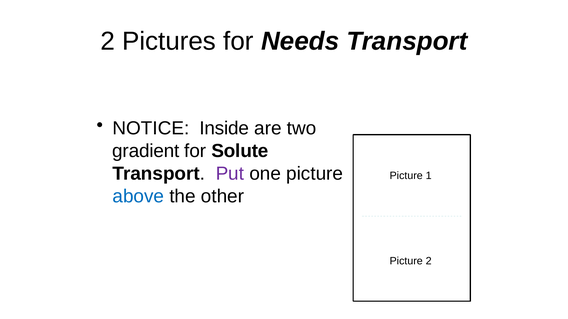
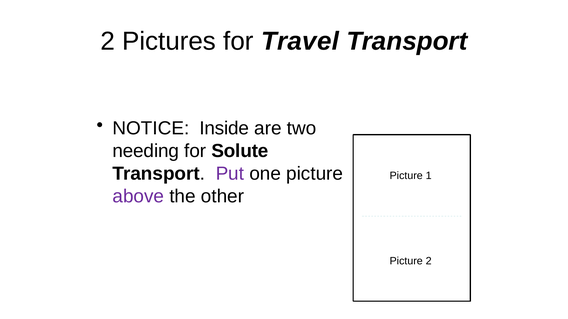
Needs: Needs -> Travel
gradient: gradient -> needing
above colour: blue -> purple
